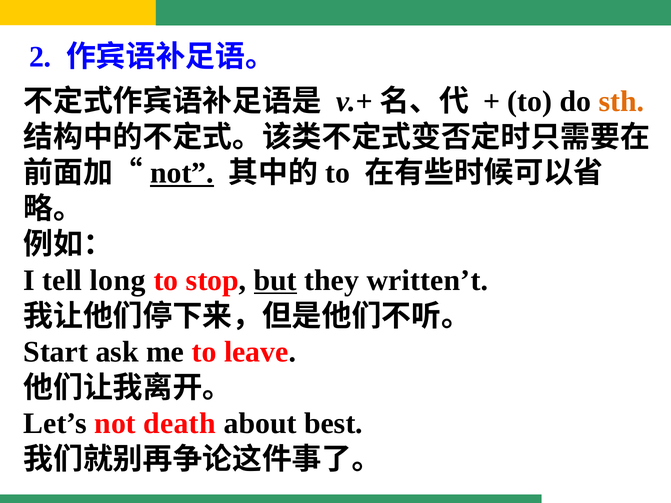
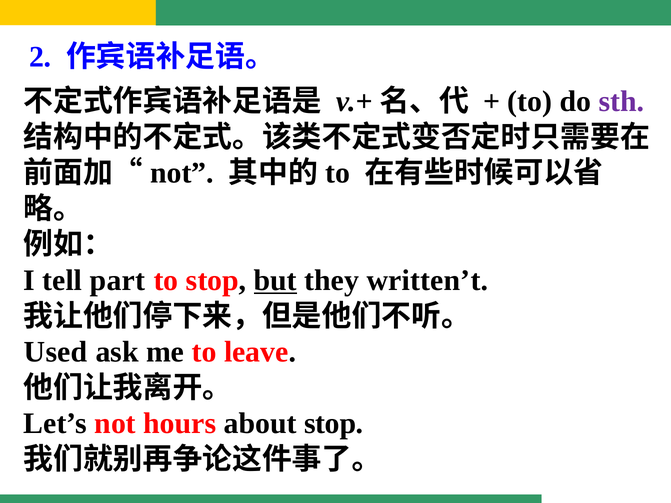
sth colour: orange -> purple
not at (182, 173) underline: present -> none
long: long -> part
Start: Start -> Used
death: death -> hours
about best: best -> stop
